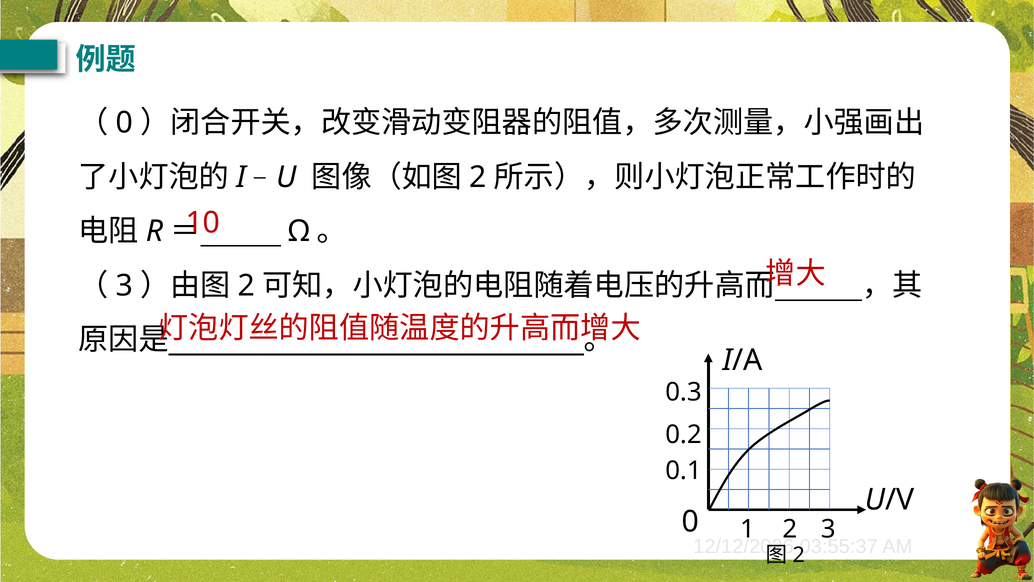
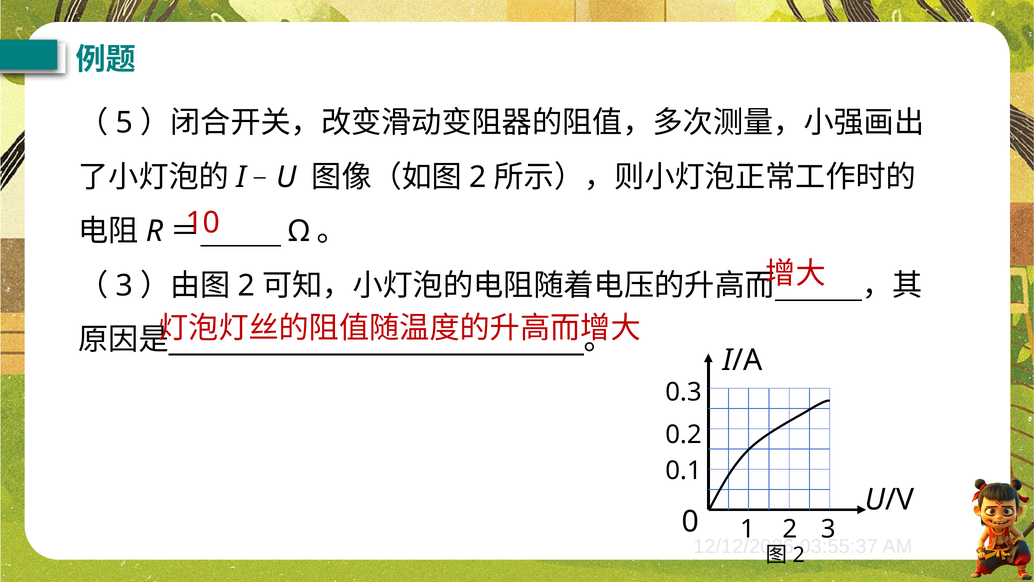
0 at (124, 123): 0 -> 5
